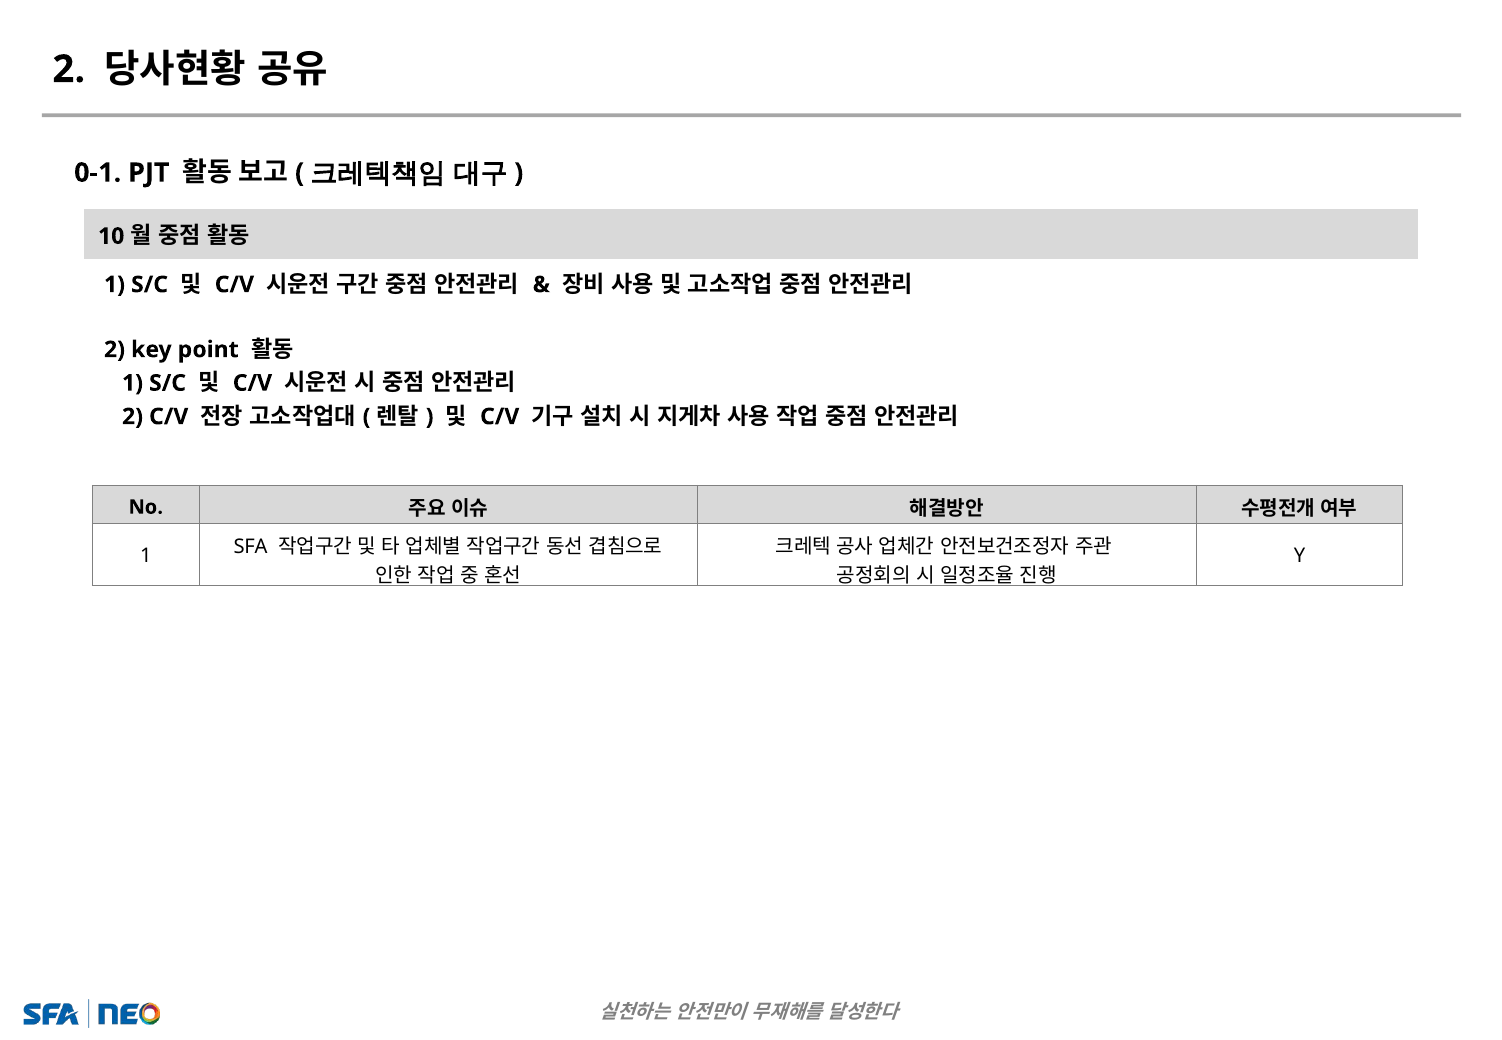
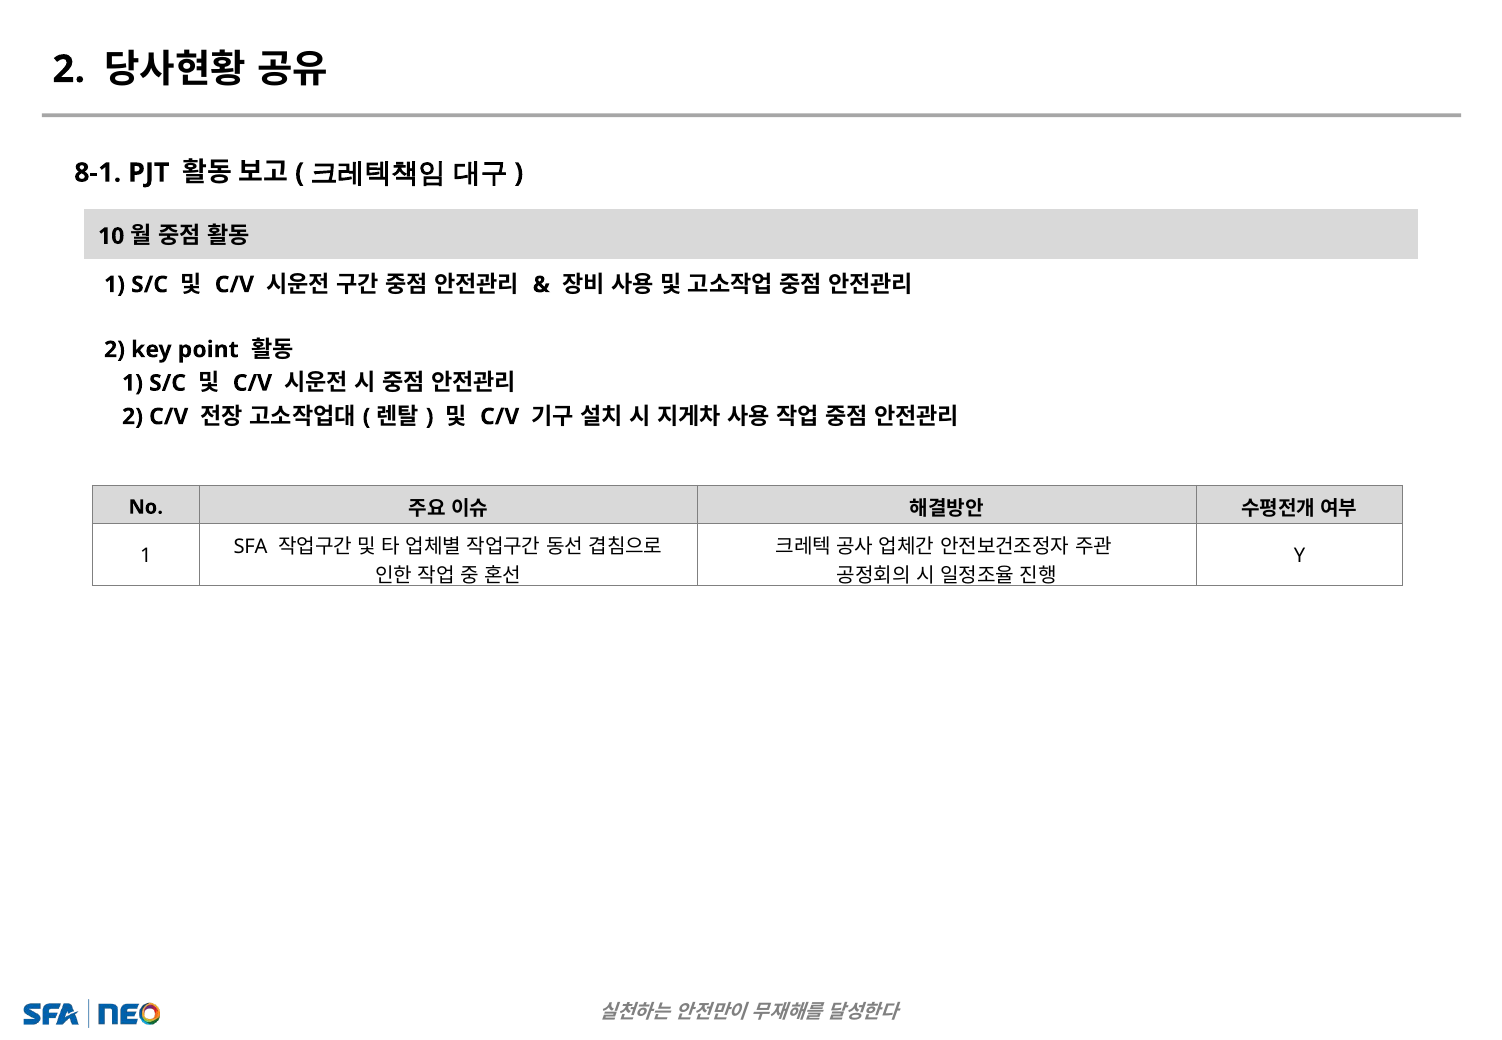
0-1: 0-1 -> 8-1
